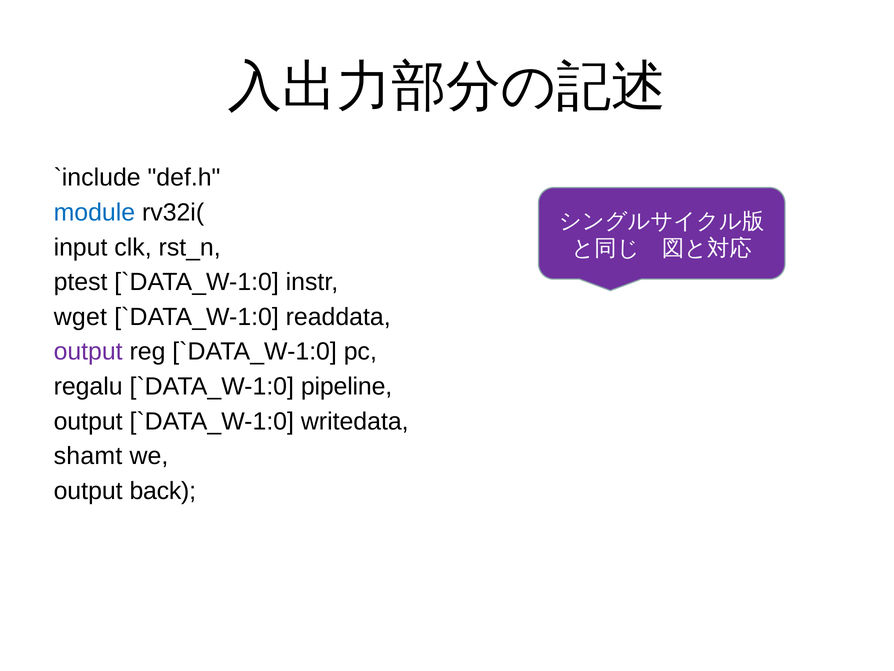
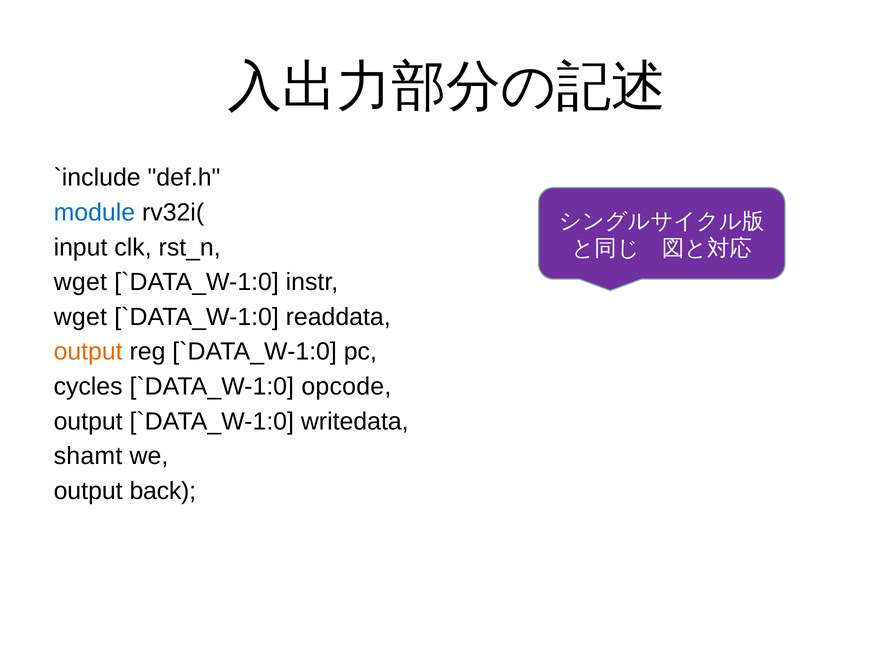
ptest at (81, 282): ptest -> wget
output at (88, 351) colour: purple -> orange
regalu: regalu -> cycles
pipeline: pipeline -> opcode
